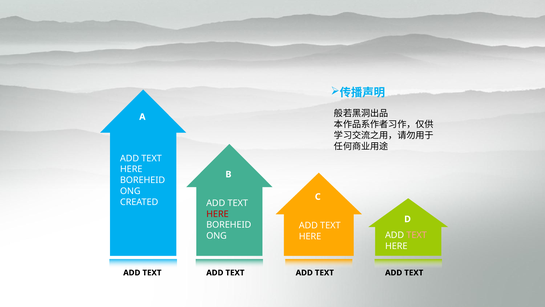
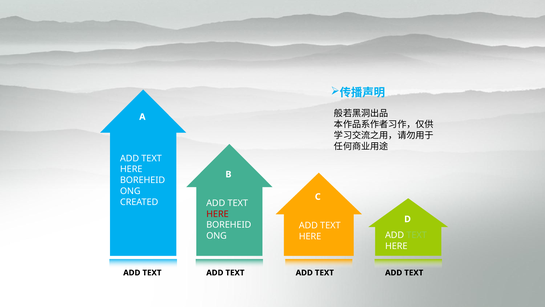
TEXT at (417, 235) colour: pink -> light green
